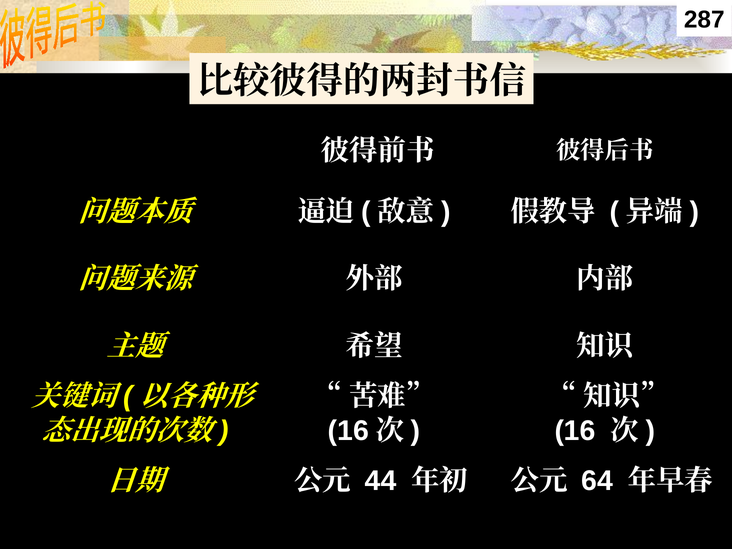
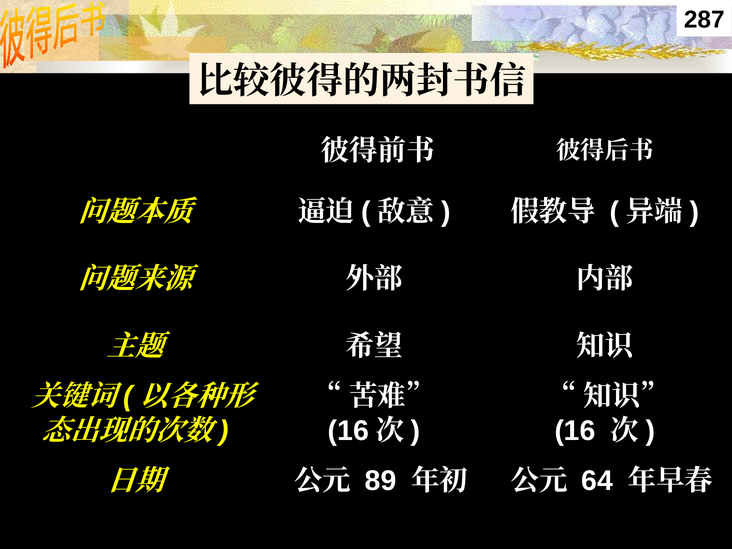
44: 44 -> 89
